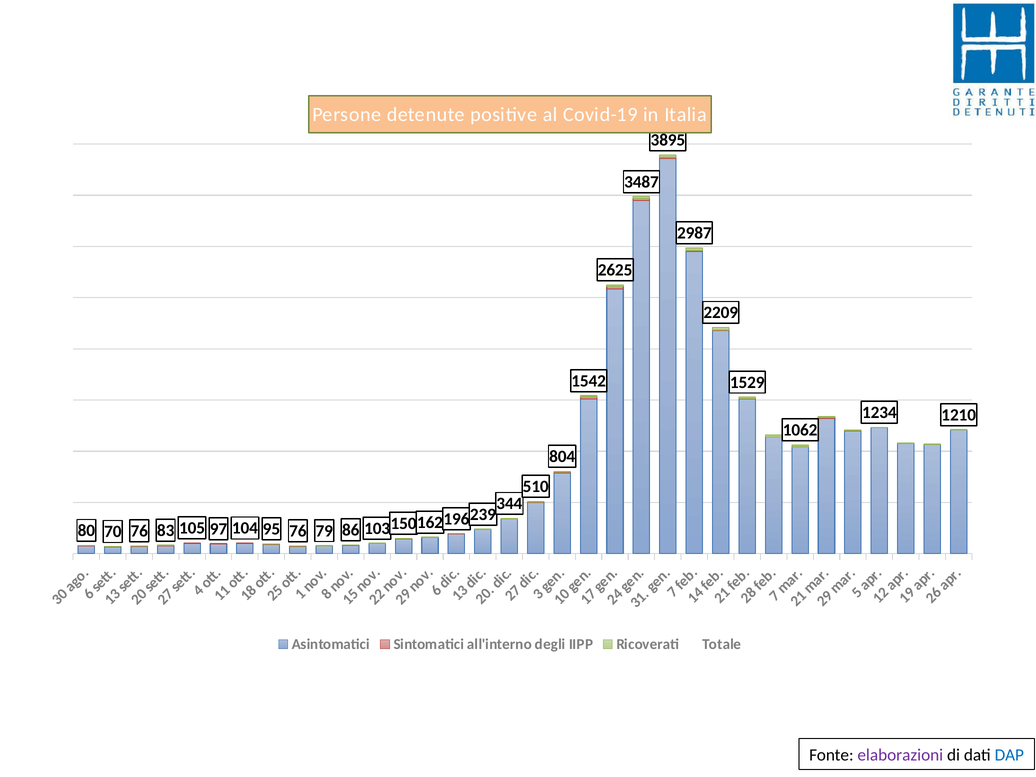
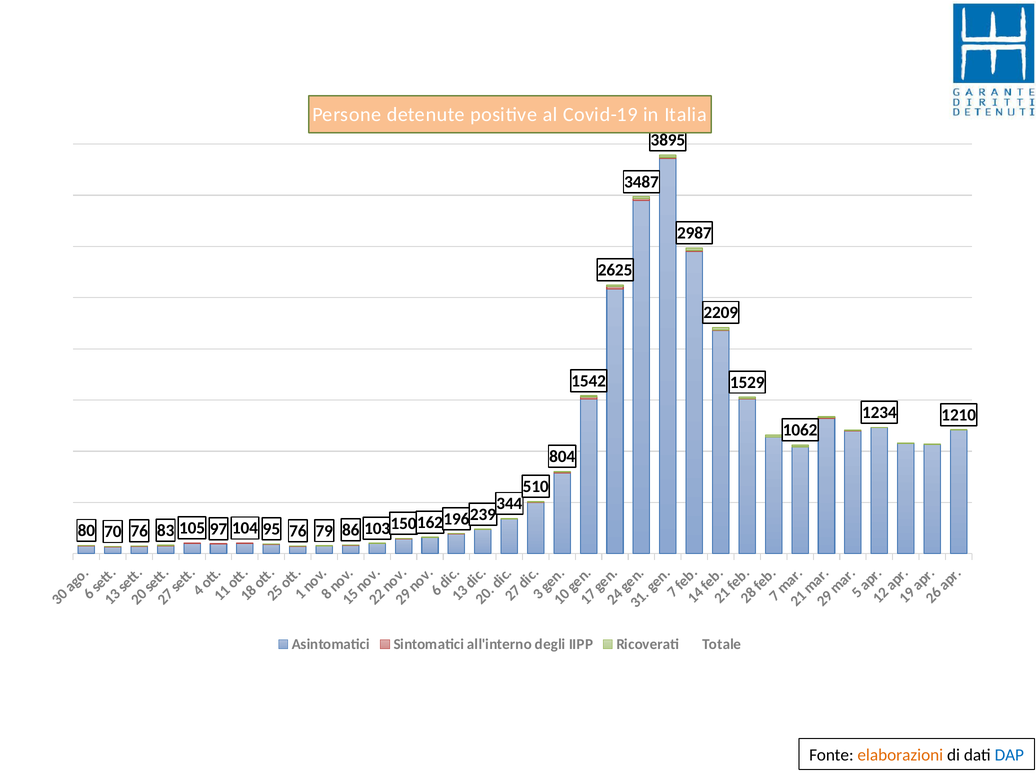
elaborazioni colour: purple -> orange
